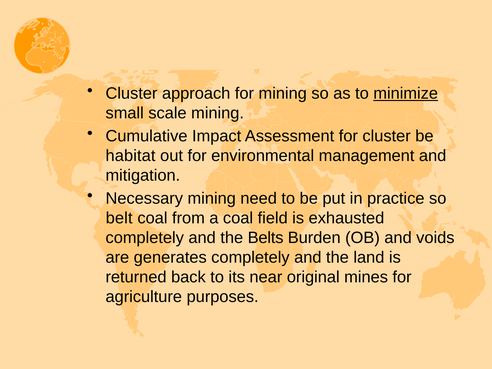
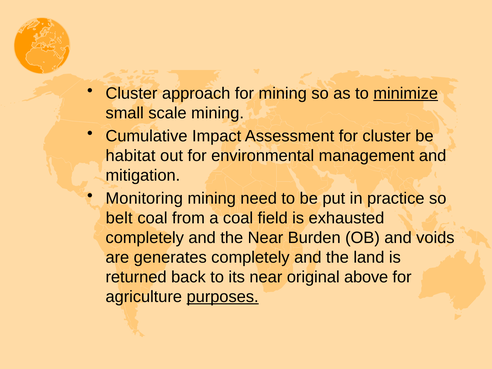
Necessary: Necessary -> Monitoring
the Belts: Belts -> Near
mines: mines -> above
purposes underline: none -> present
